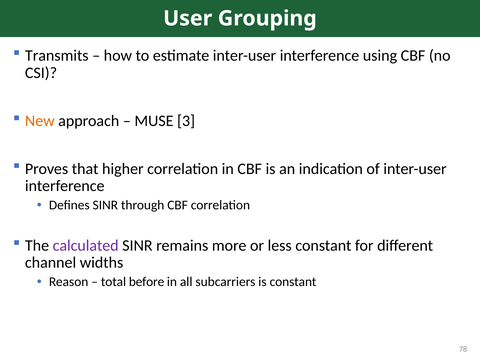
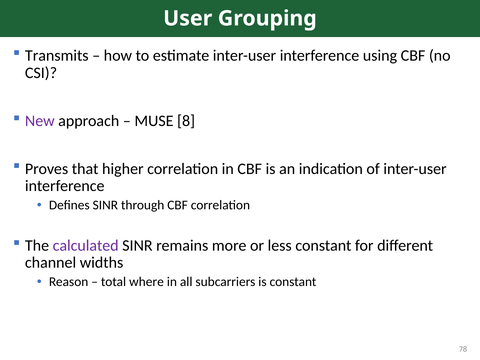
New colour: orange -> purple
3: 3 -> 8
before: before -> where
